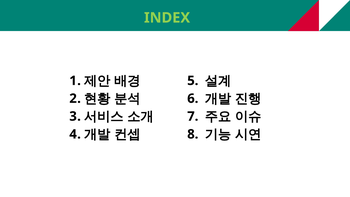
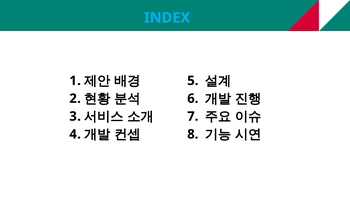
INDEX colour: light green -> light blue
